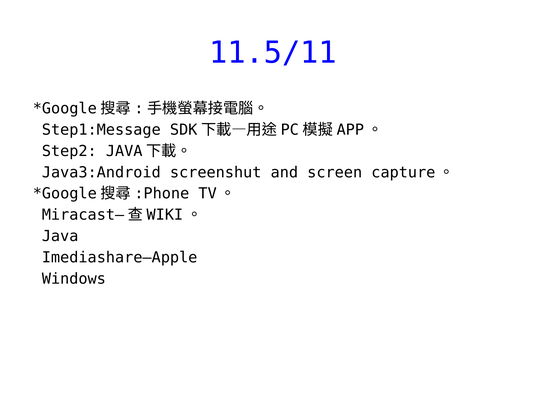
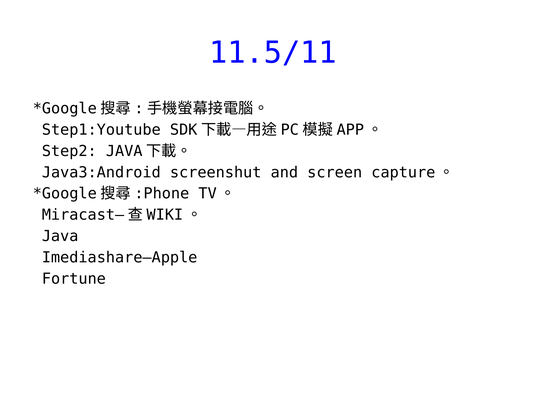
Step1:Message: Step1:Message -> Step1:Youtube
Windows: Windows -> Fortune
